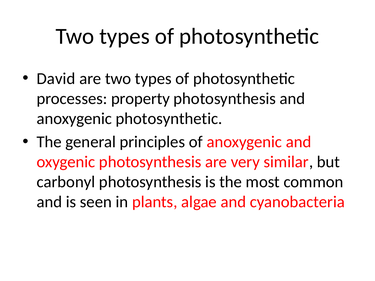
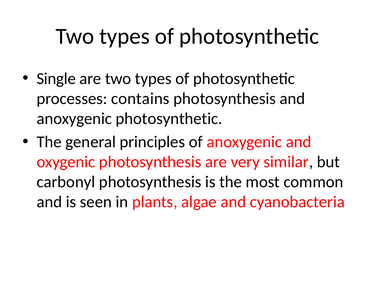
David: David -> Single
property: property -> contains
